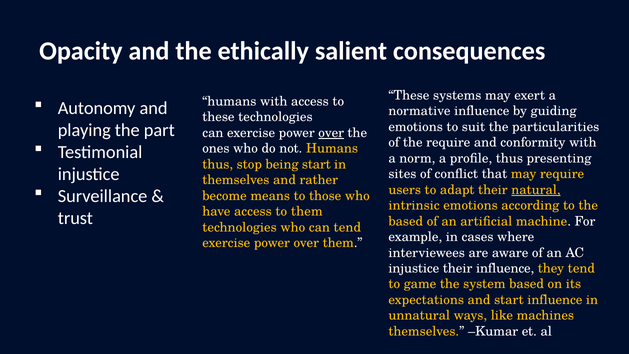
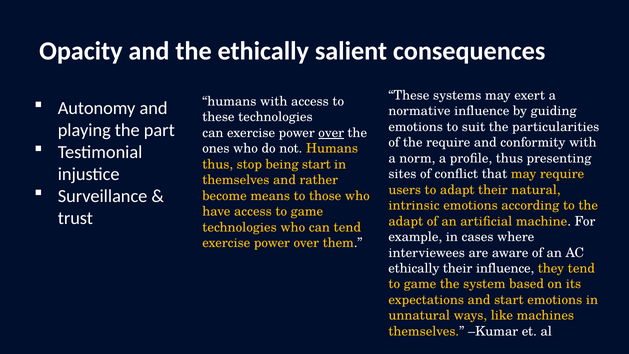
natural underline: present -> none
access to them: them -> game
based at (406, 221): based -> adapt
injustice at (414, 268): injustice -> ethically
start influence: influence -> emotions
